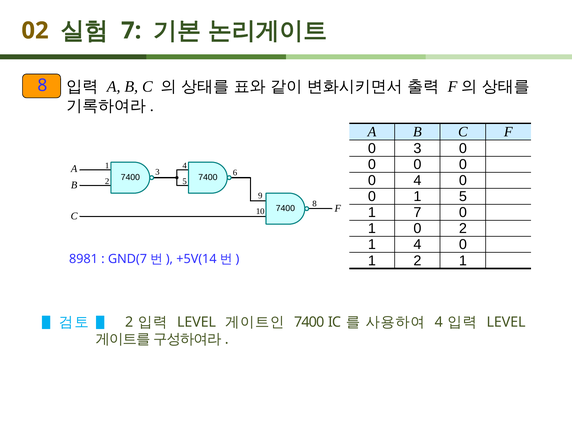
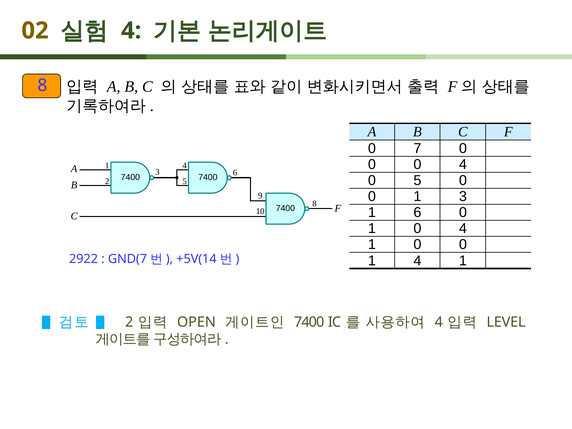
7 at (131, 31): 7 -> 4
0 3: 3 -> 7
0 at (463, 164): 0 -> 4
0 4: 4 -> 5
1 5: 5 -> 3
1 7: 7 -> 6
1 0 2: 2 -> 4
4 at (417, 245): 4 -> 0
2 at (417, 261): 2 -> 4
8981: 8981 -> 2922
LEVEL at (196, 322): LEVEL -> OPEN
